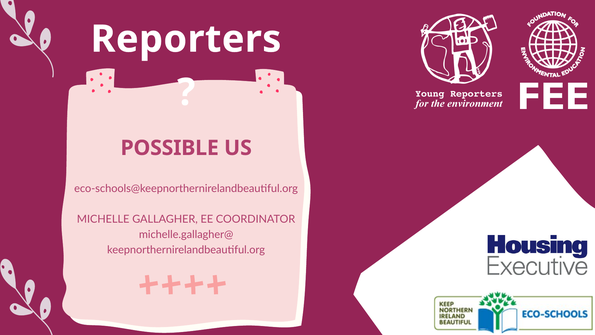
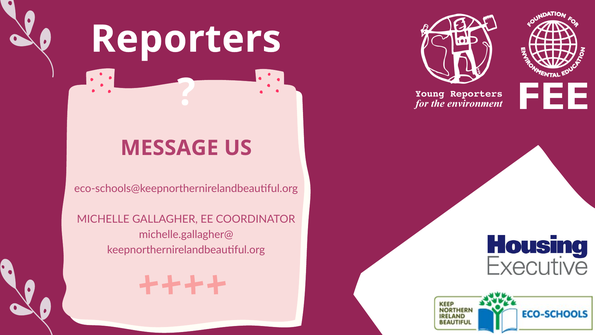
POSSIBLE: POSSIBLE -> MESSAGE
